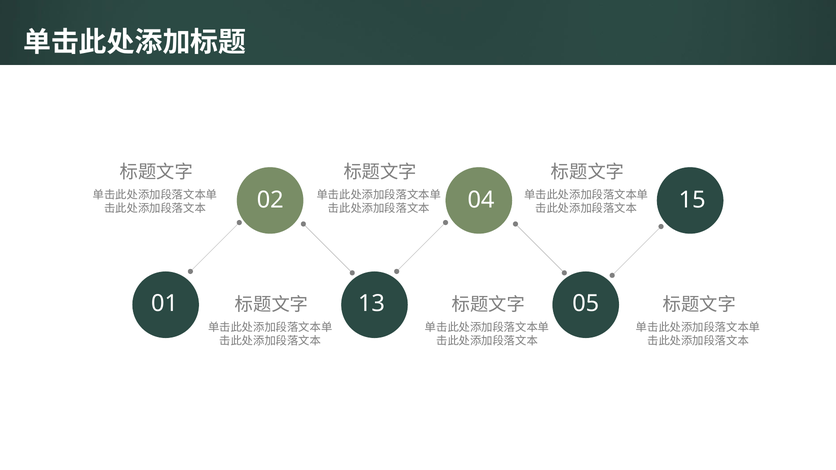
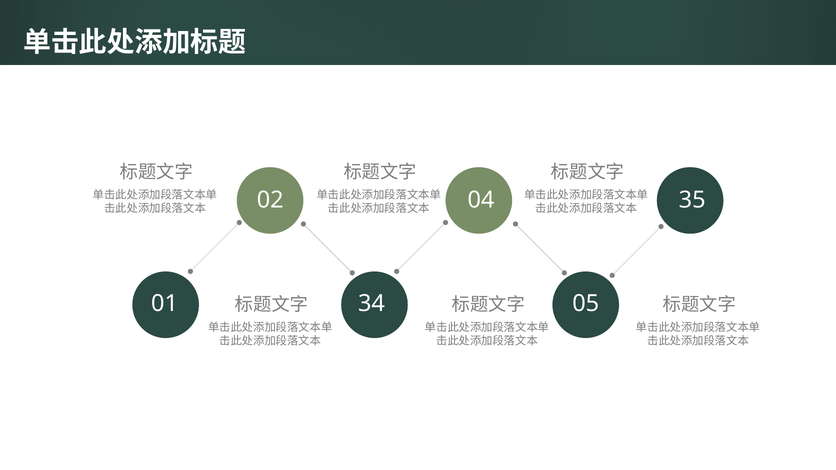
15: 15 -> 35
13: 13 -> 34
